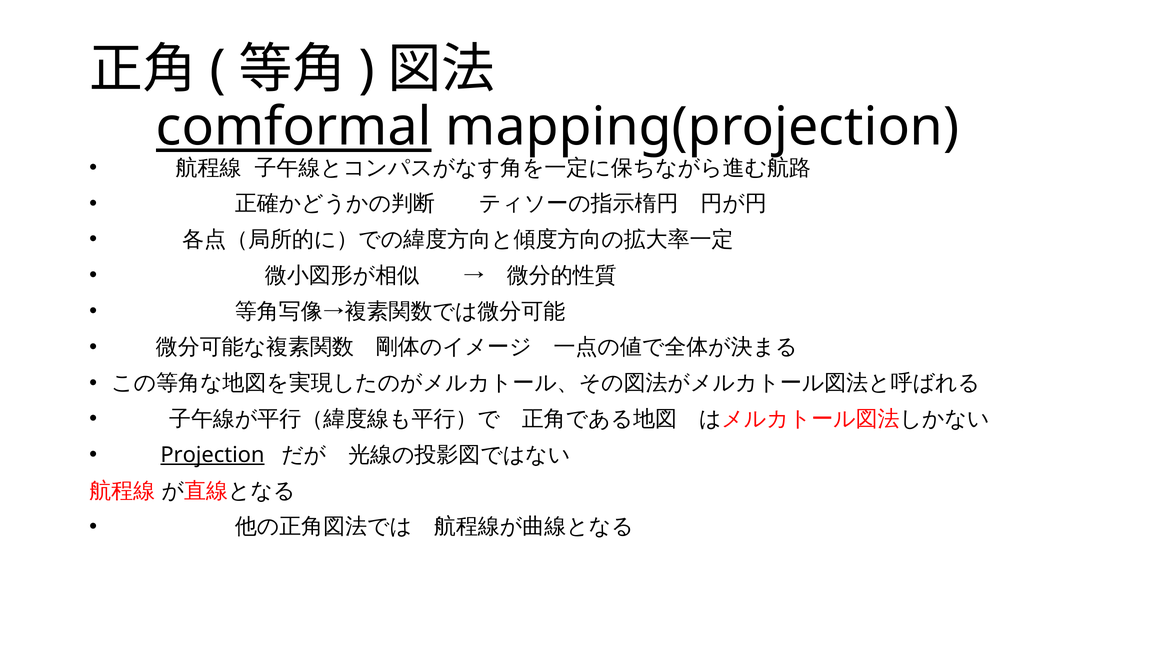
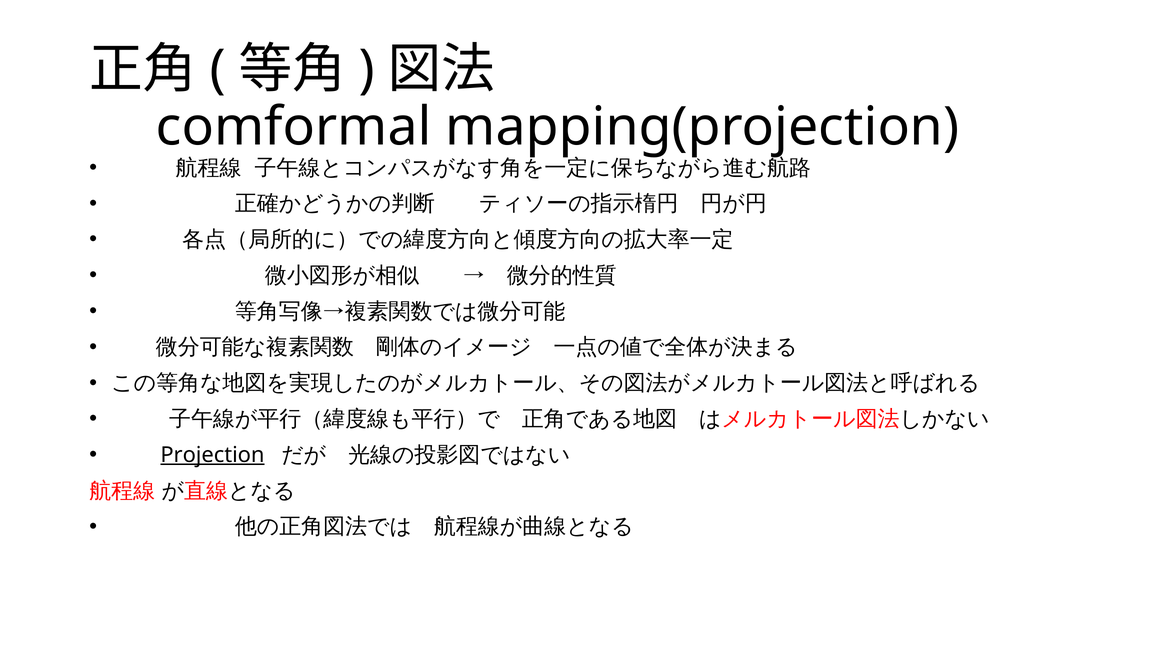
comformal underline: present -> none
